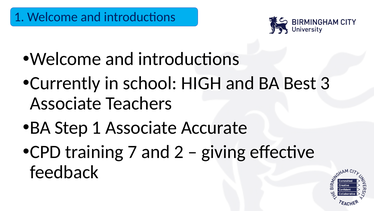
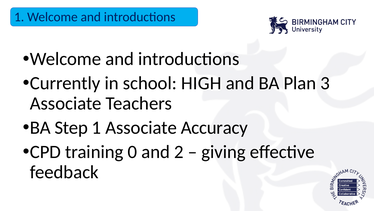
Best: Best -> Plan
Accurate: Accurate -> Accuracy
7: 7 -> 0
